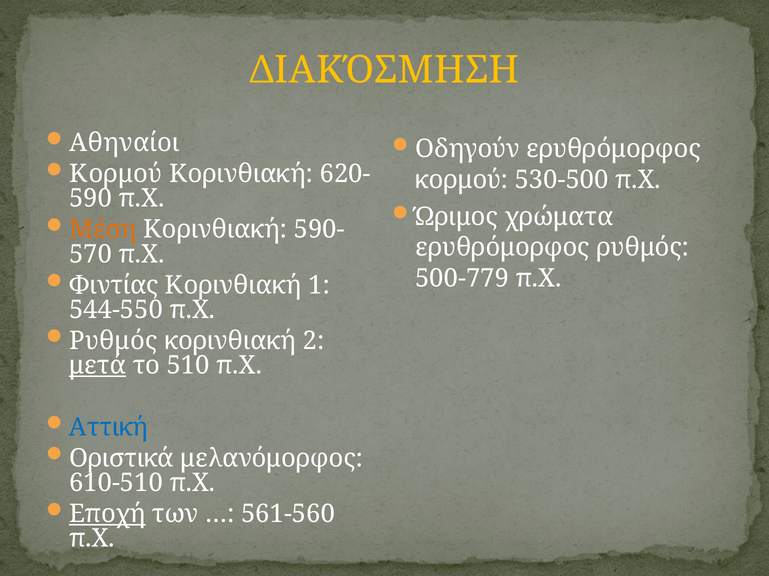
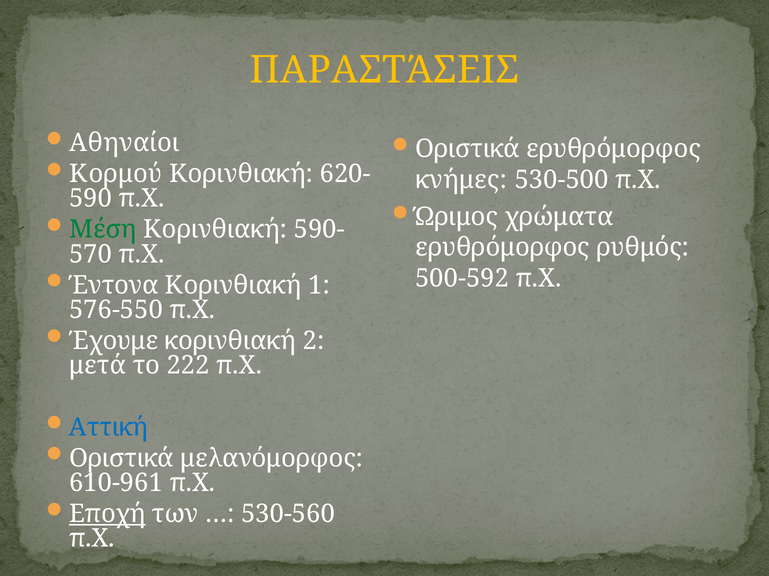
ΔΙΑΚΌΣΜΗΣΗ: ΔΙΑΚΌΣΜΗΣΗ -> ΠΑΡΑΣΤΆΣΕΙΣ
Οδηγούν at (467, 149): Οδηγούν -> Οριστικά
κορμού at (462, 180): κορμού -> κνήμες
Μέση colour: orange -> green
500-779: 500-779 -> 500-592
Φιντίας: Φιντίας -> Έντονα
544-550: 544-550 -> 576-550
Ρυθμός at (113, 341): Ρυθμός -> Έχουμε
μετά underline: present -> none
510: 510 -> 222
610-510: 610-510 -> 610-961
561-560: 561-560 -> 530-560
